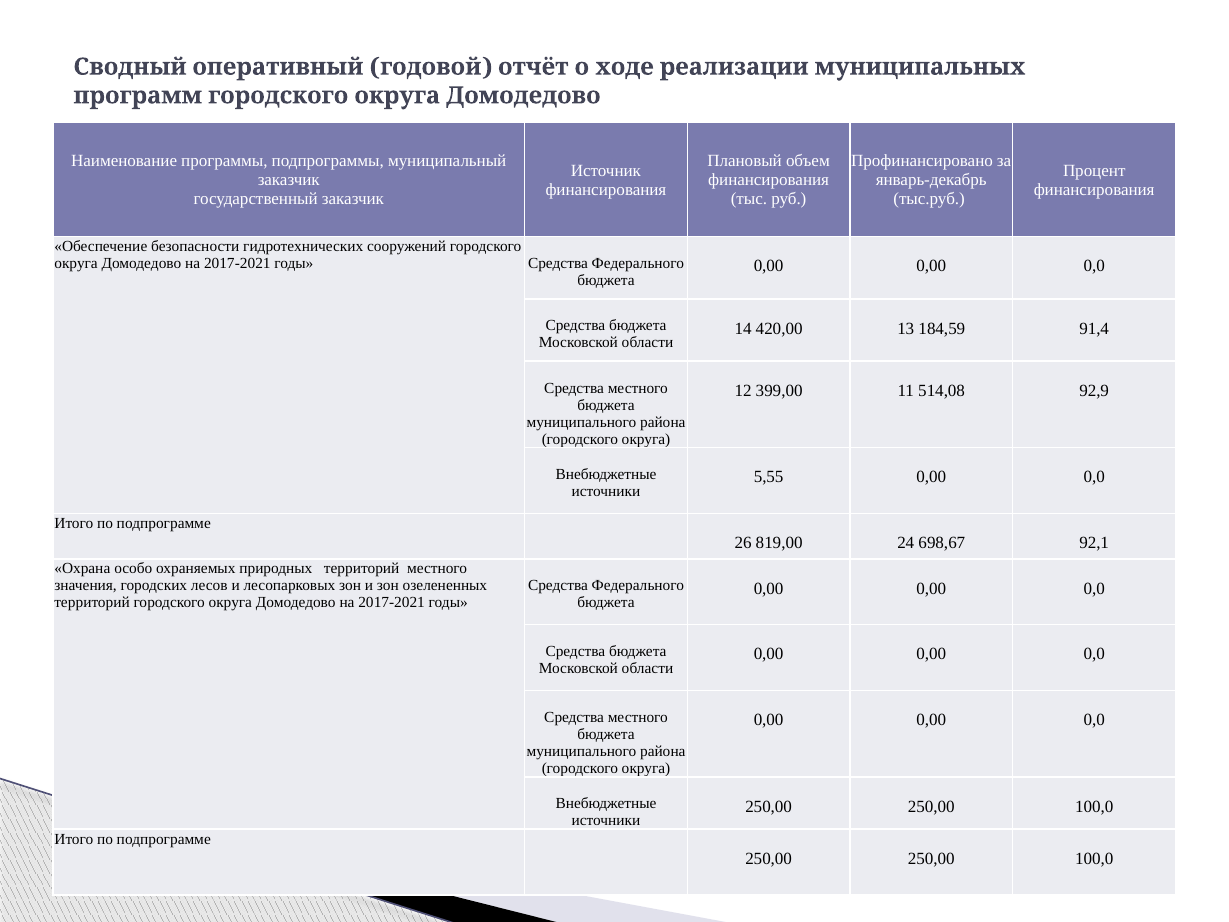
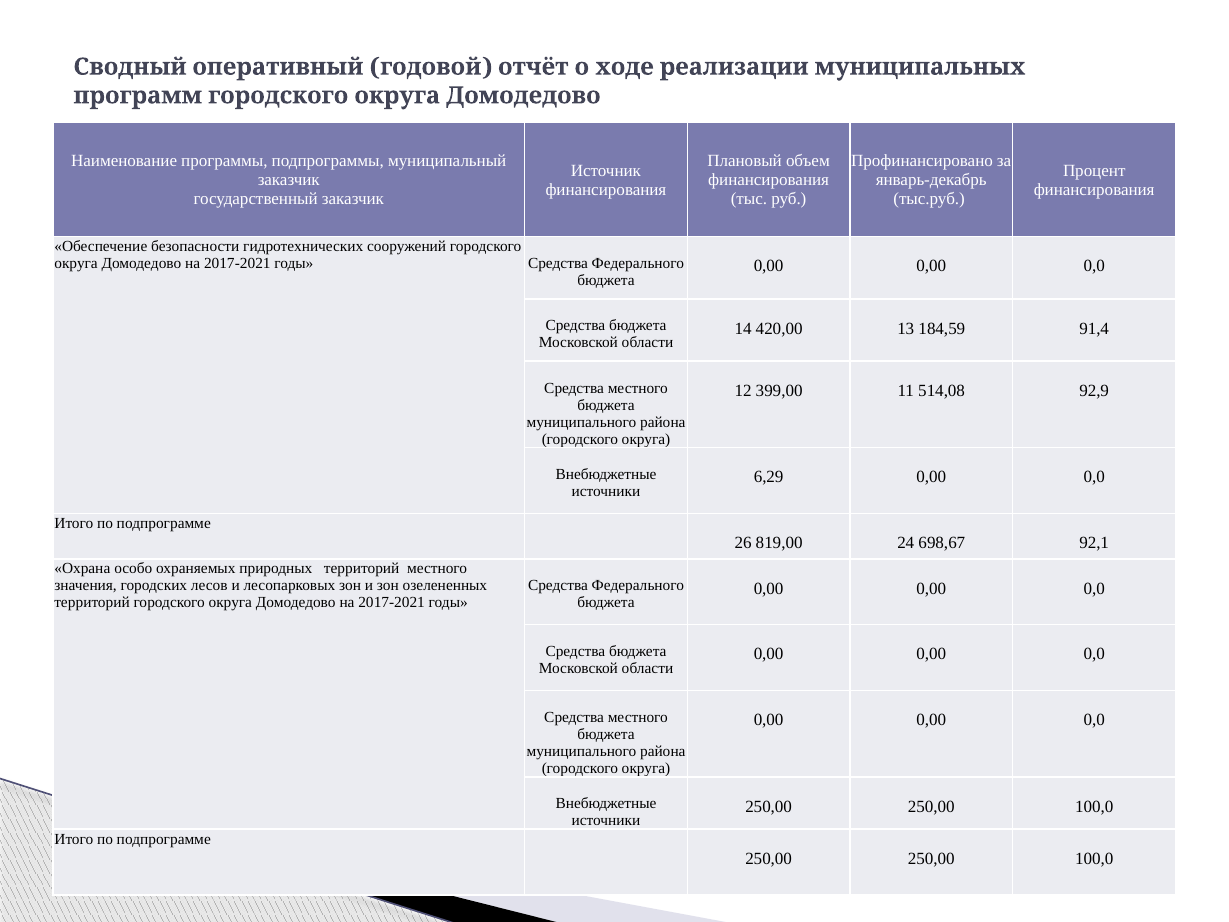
5,55: 5,55 -> 6,29
